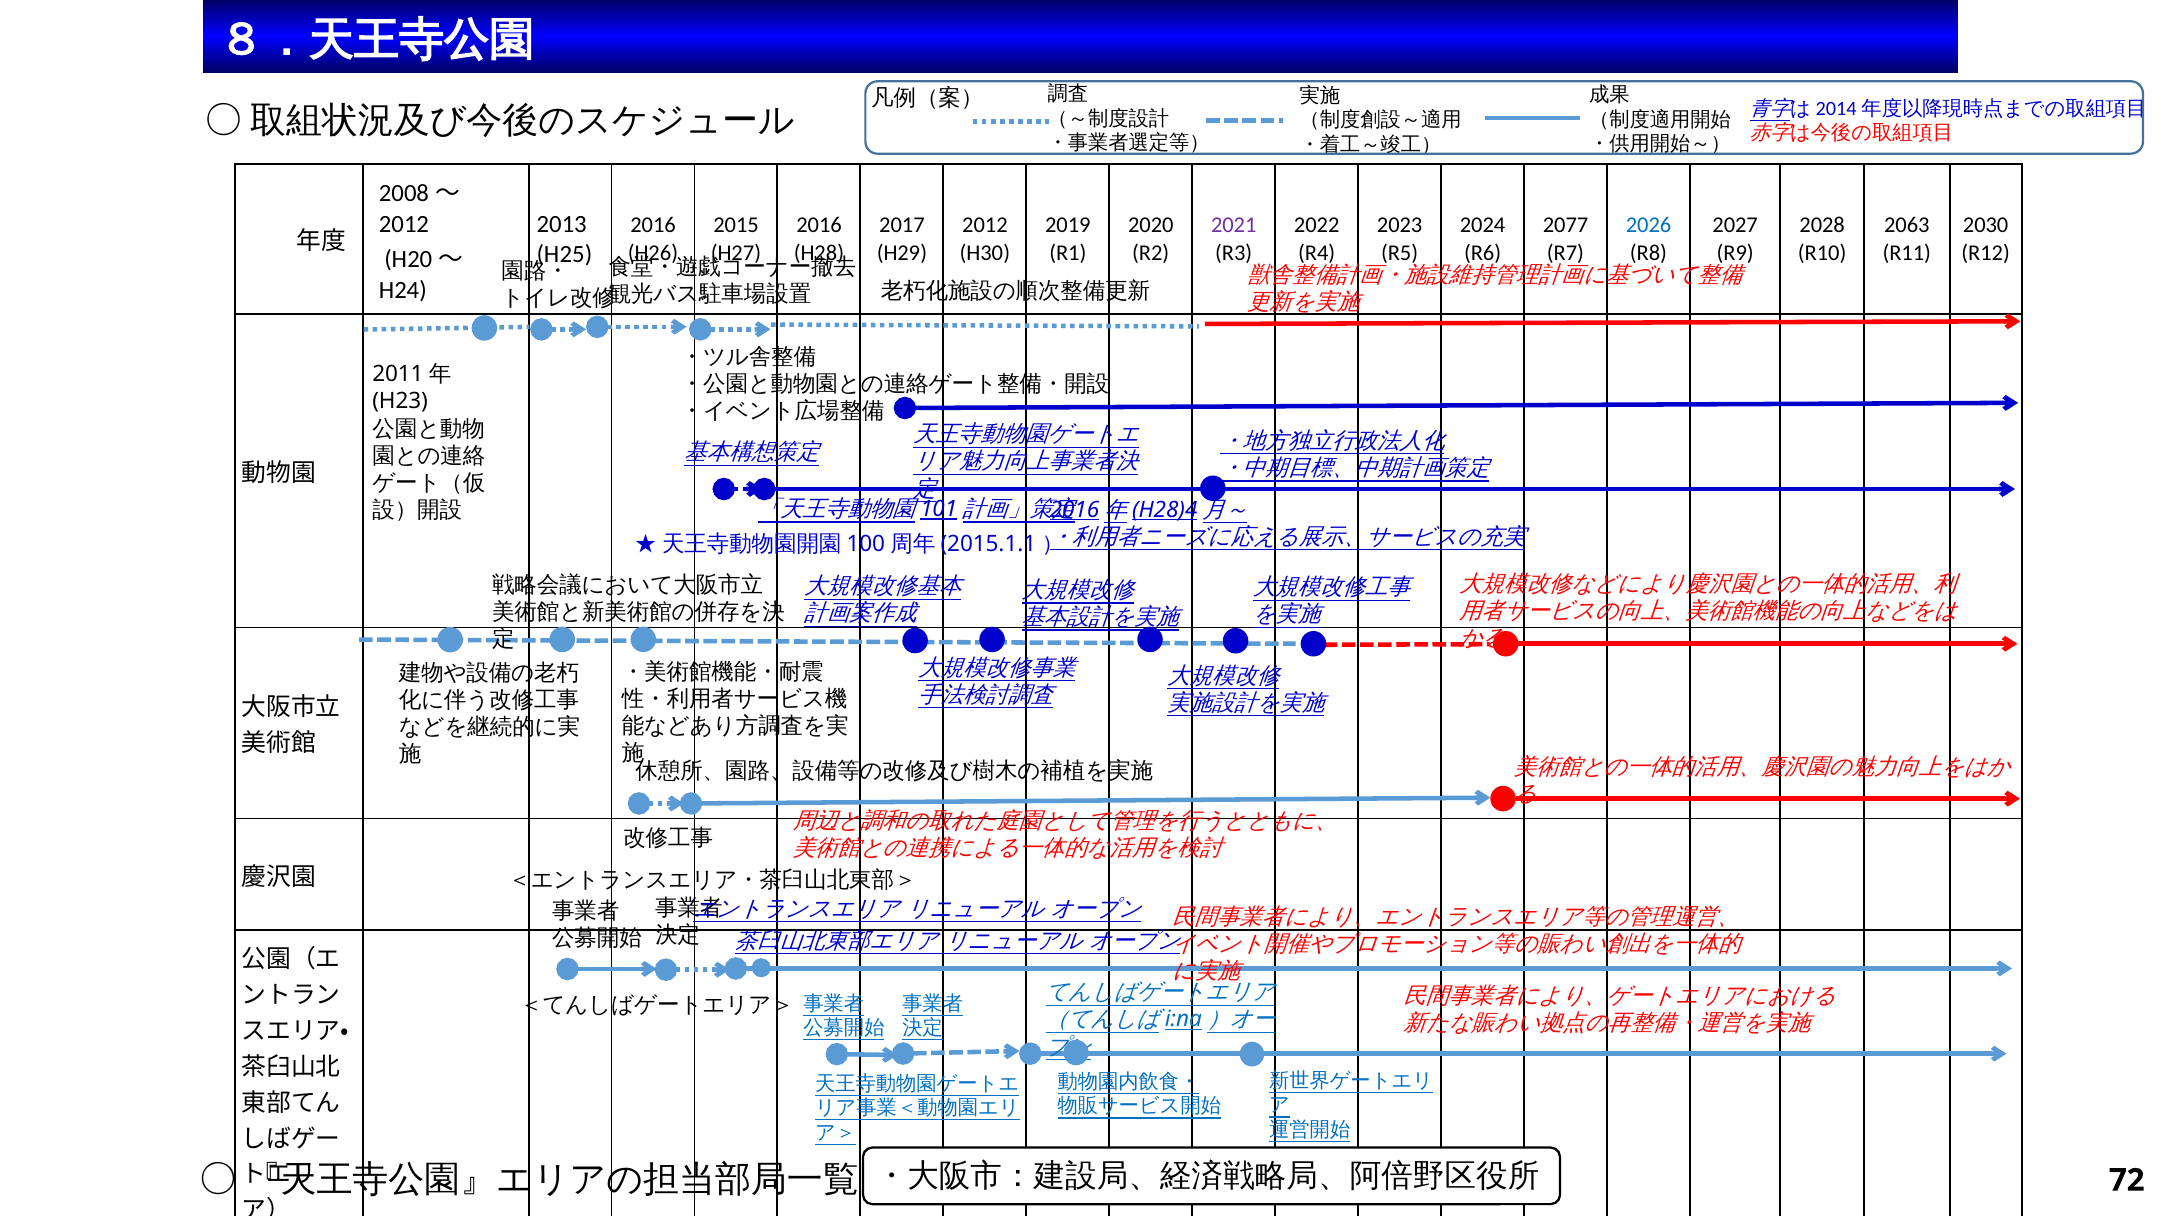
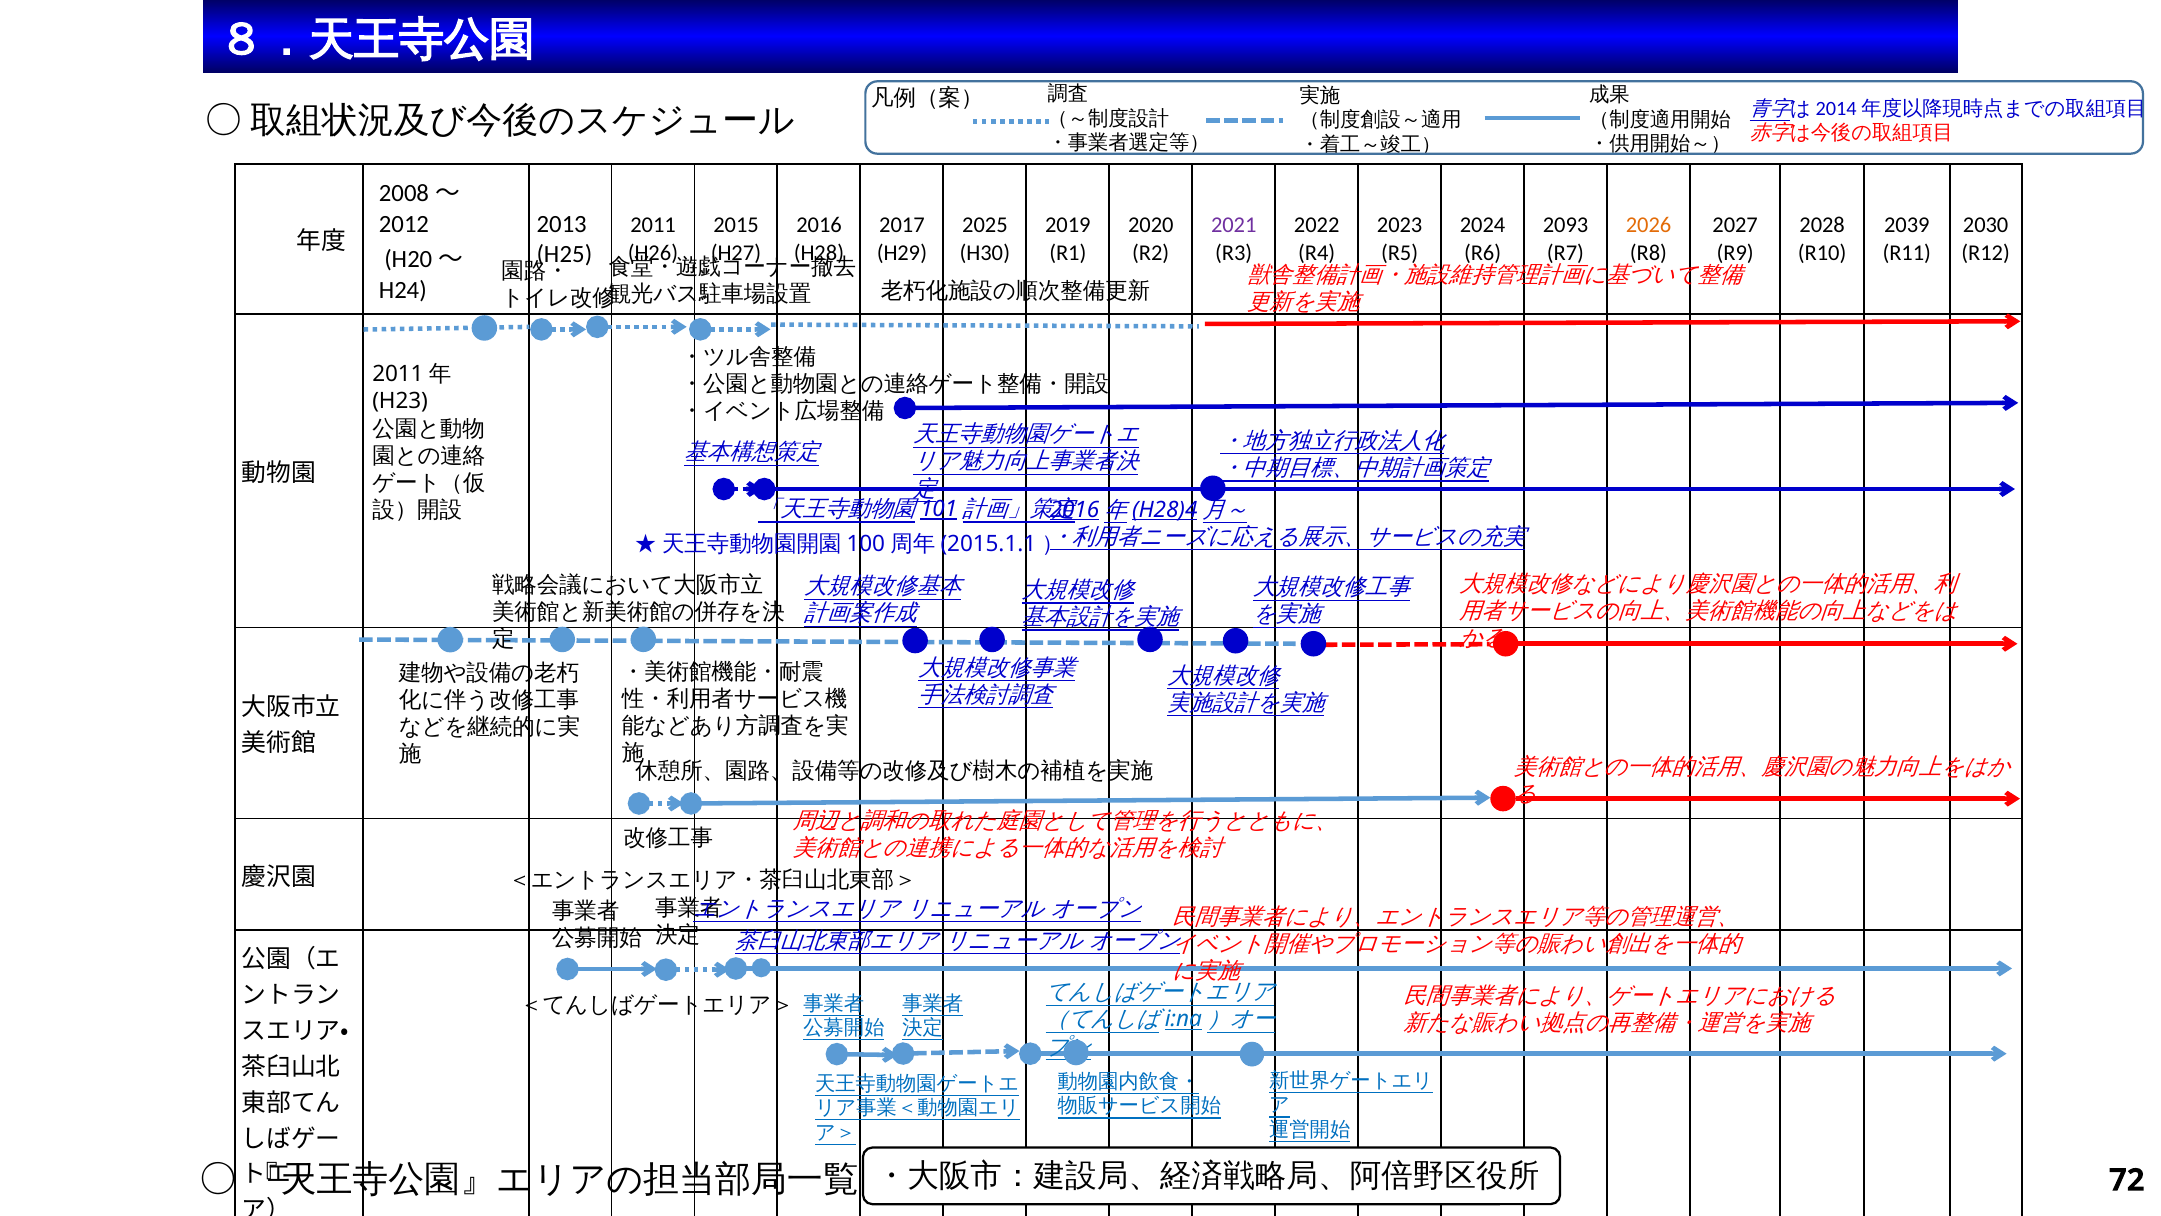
2016 at (653, 225): 2016 -> 2011
2012 at (985, 225): 2012 -> 2025
2077: 2077 -> 2093
2026 colour: blue -> orange
2063: 2063 -> 2039
